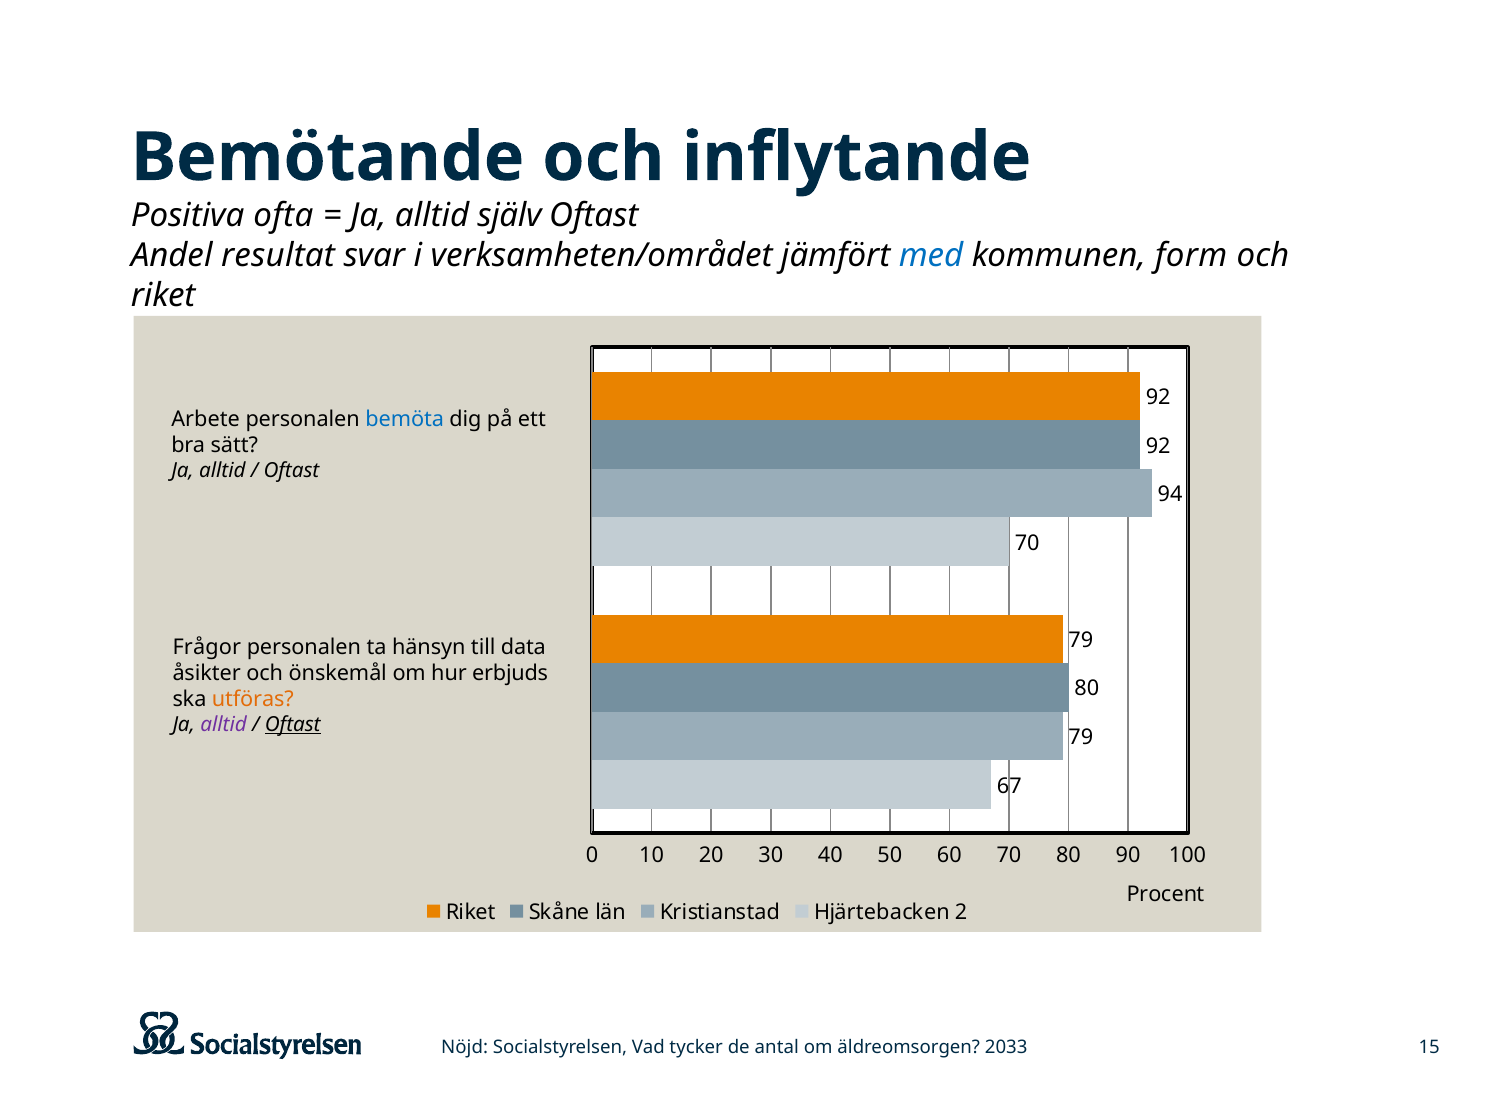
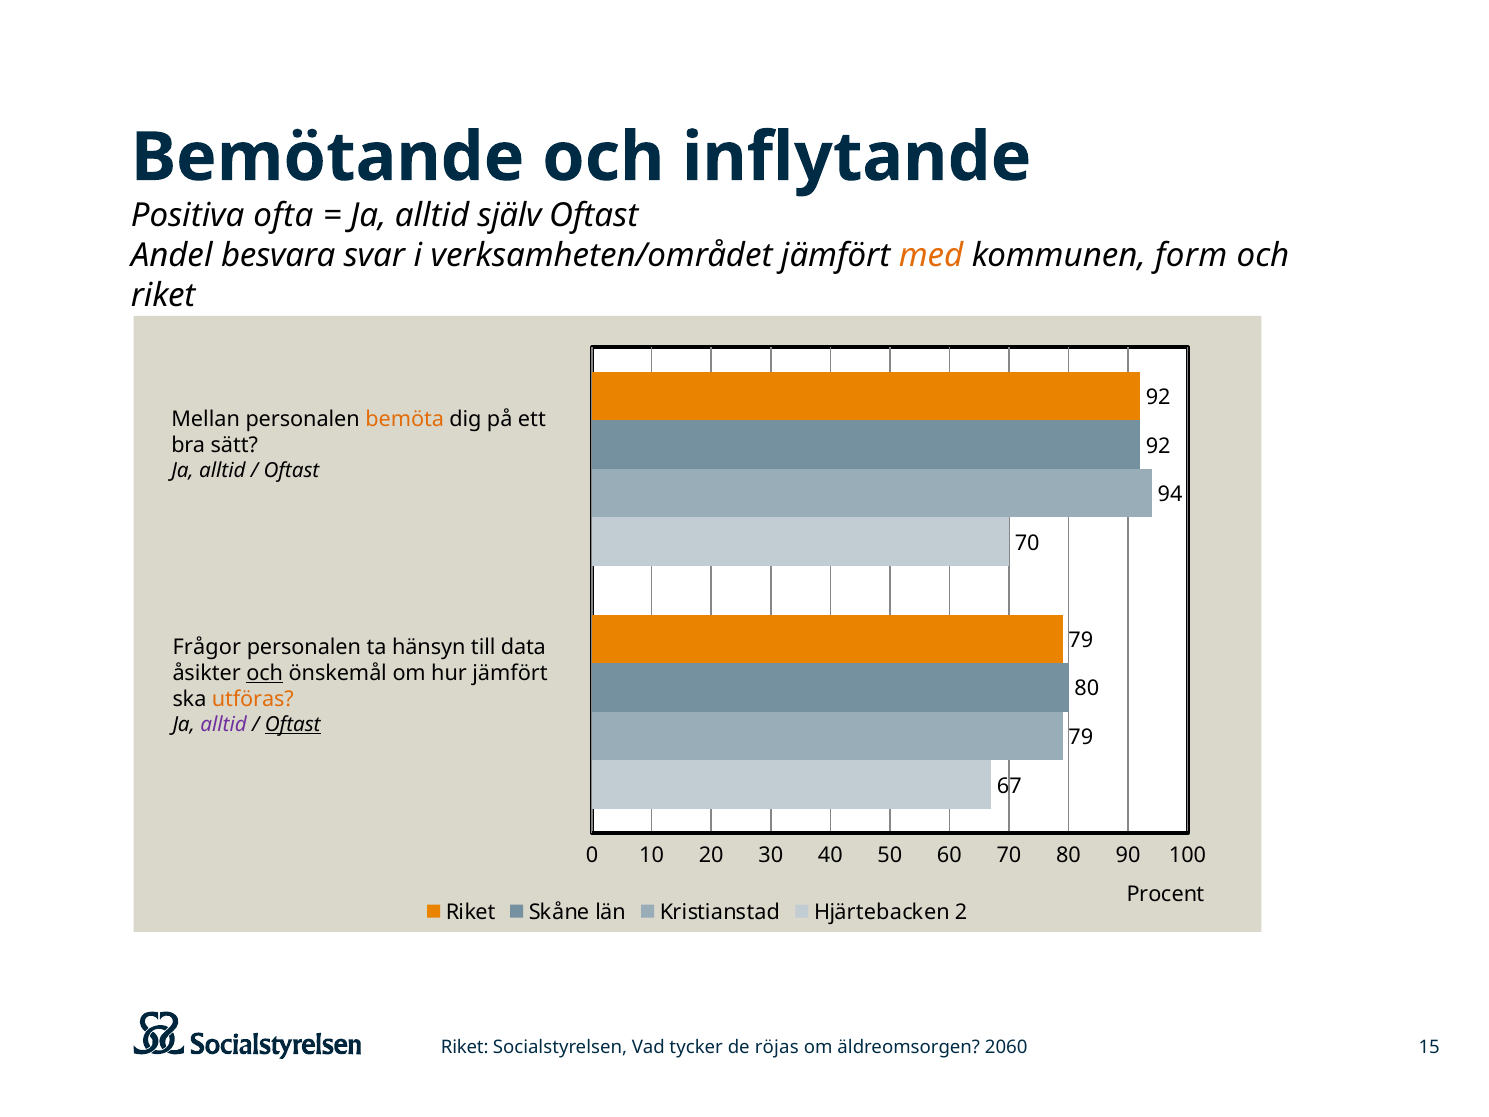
resultat: resultat -> besvara
med colour: blue -> orange
Arbete: Arbete -> Mellan
bemöta colour: blue -> orange
och at (265, 673) underline: none -> present
hur erbjuds: erbjuds -> jämfört
Nöjd at (465, 1047): Nöjd -> Riket
antal: antal -> röjas
2033: 2033 -> 2060
